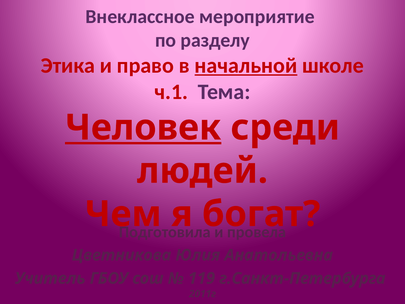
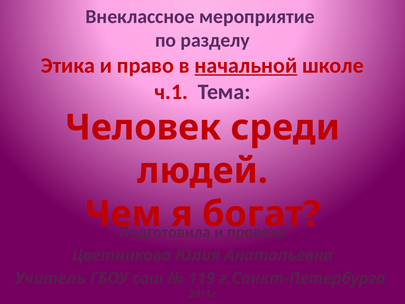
Человек underline: present -> none
